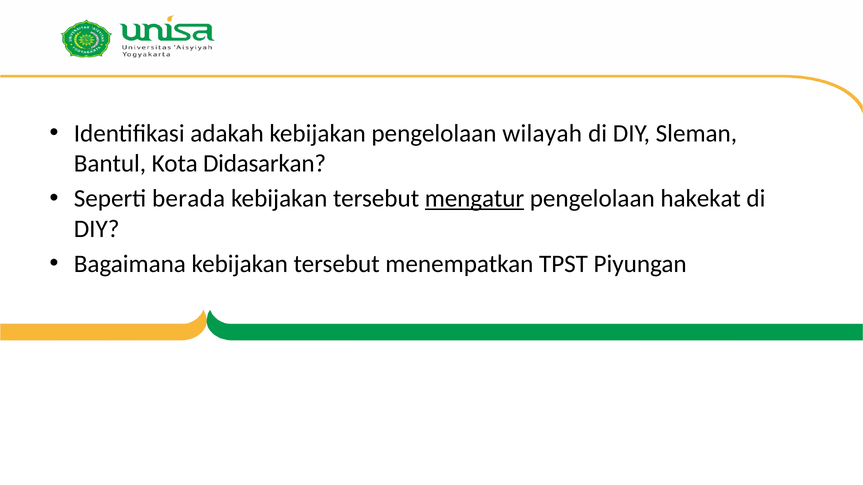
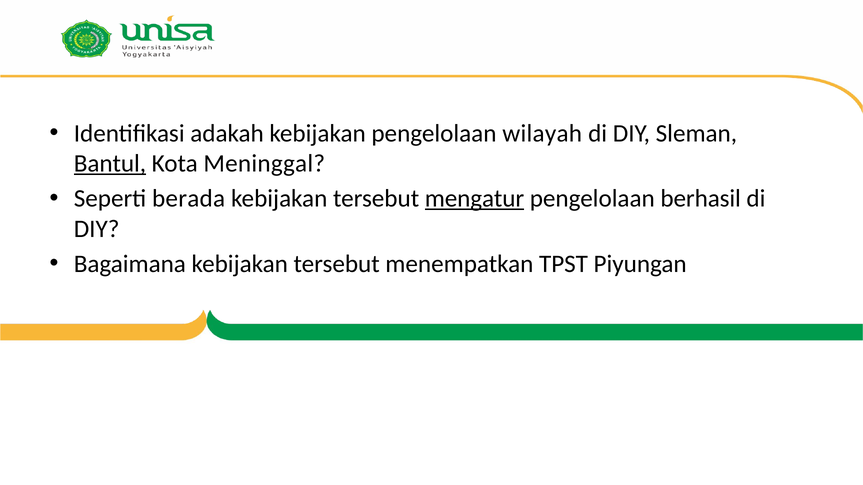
Bantul underline: none -> present
Didasarkan: Didasarkan -> Meninggal
hakekat: hakekat -> berhasil
